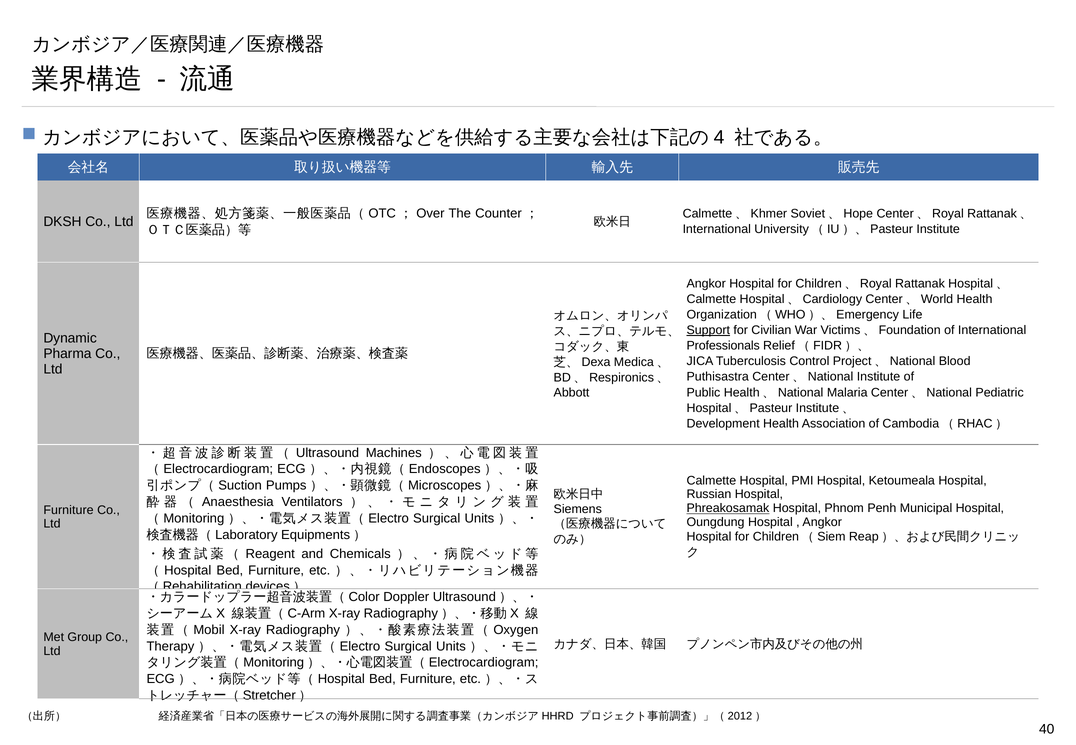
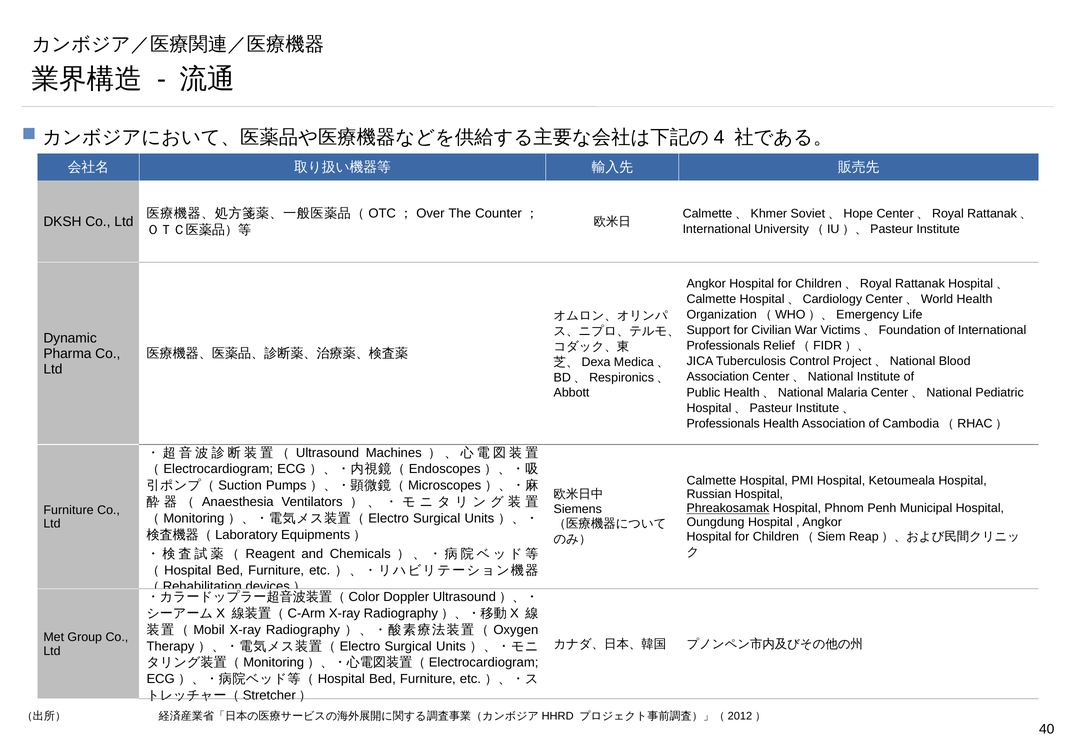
Support underline: present -> none
Puthisastra at (718, 377): Puthisastra -> Association
Development at (723, 423): Development -> Professionals
